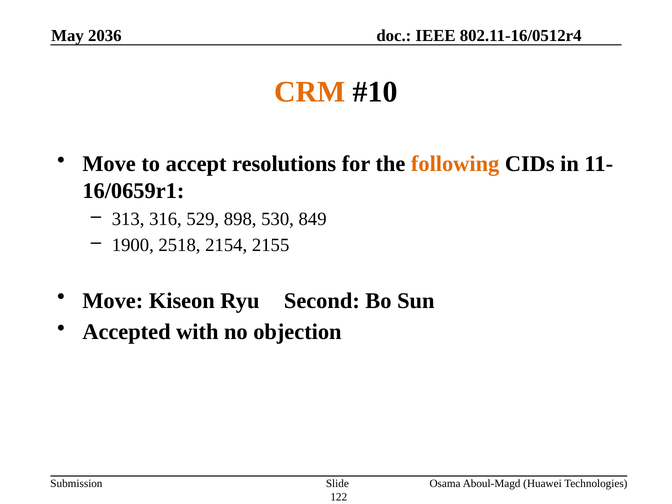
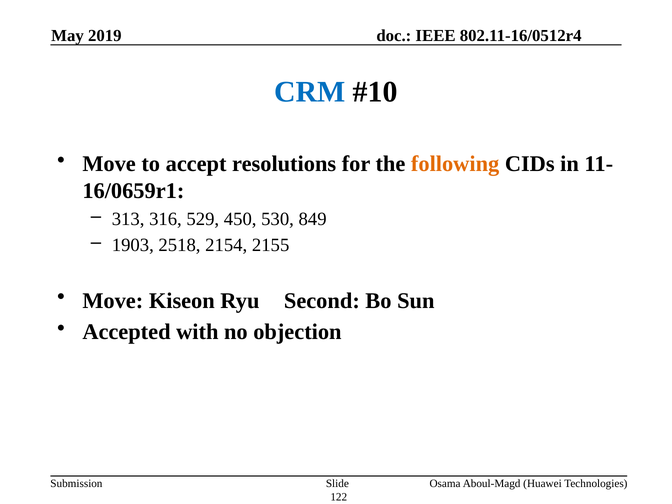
2036: 2036 -> 2019
CRM colour: orange -> blue
898: 898 -> 450
1900: 1900 -> 1903
